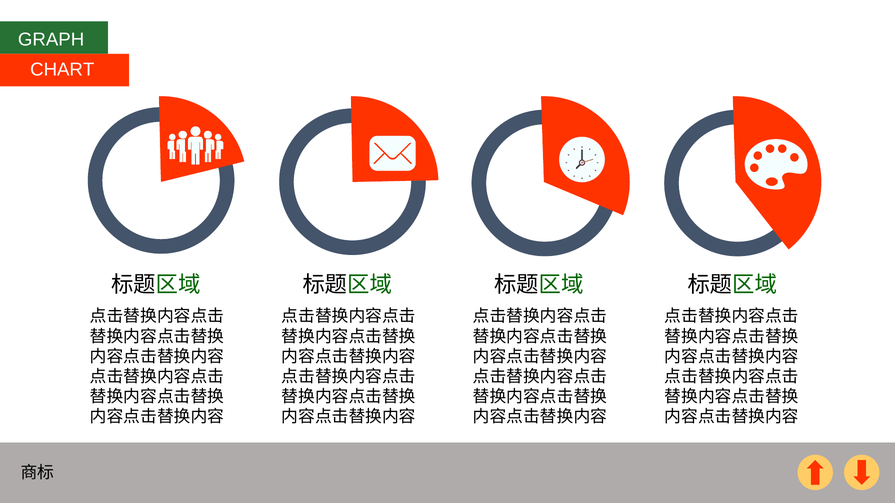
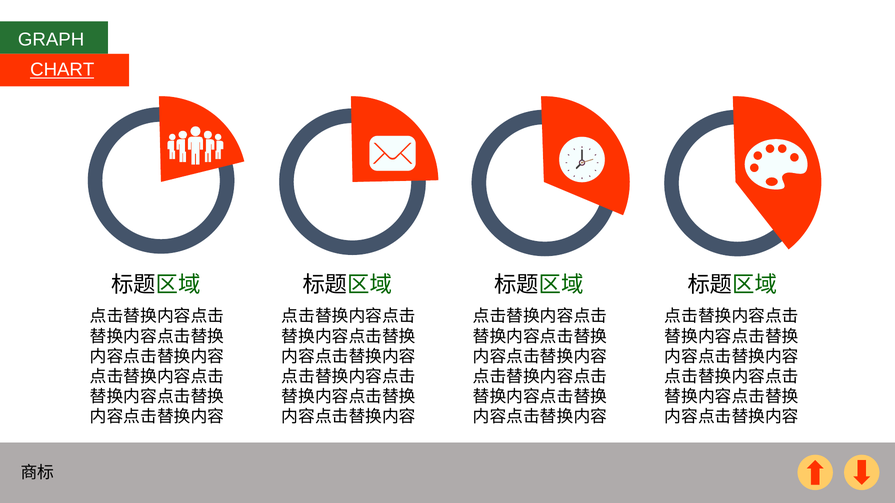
CHART underline: none -> present
